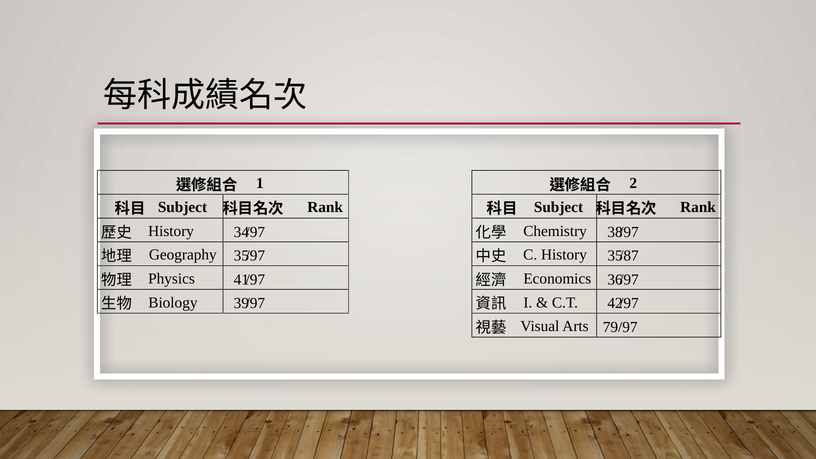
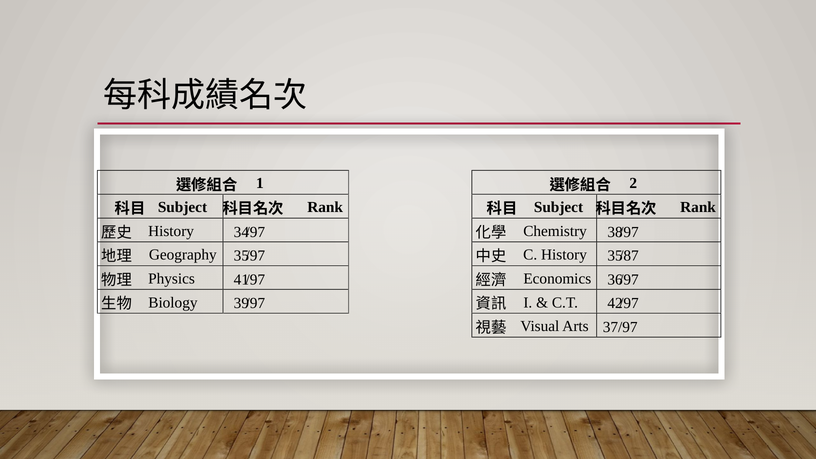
79/97: 79/97 -> 37/97
